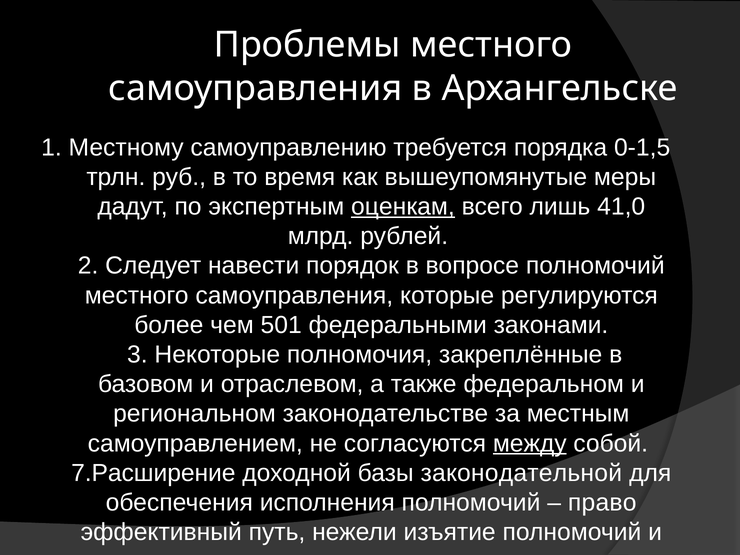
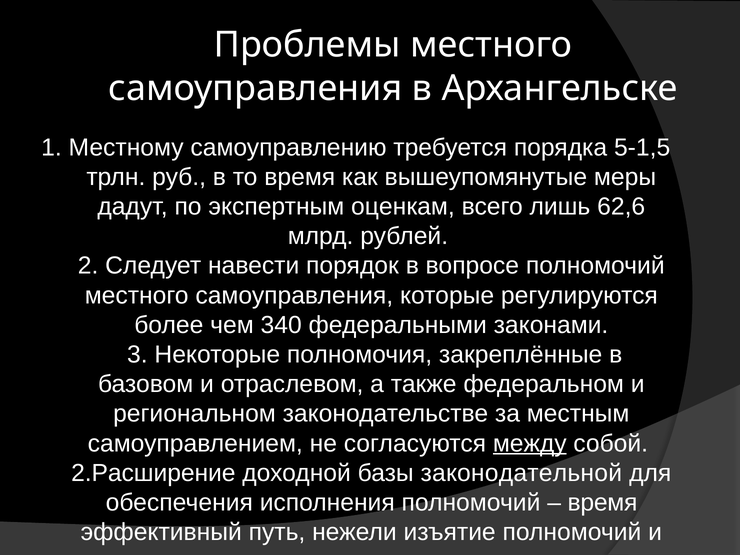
0-1,5: 0-1,5 -> 5-1,5
оценкам underline: present -> none
41,0: 41,0 -> 62,6
501: 501 -> 340
7.Расширение: 7.Расширение -> 2.Расширение
право at (602, 503): право -> время
